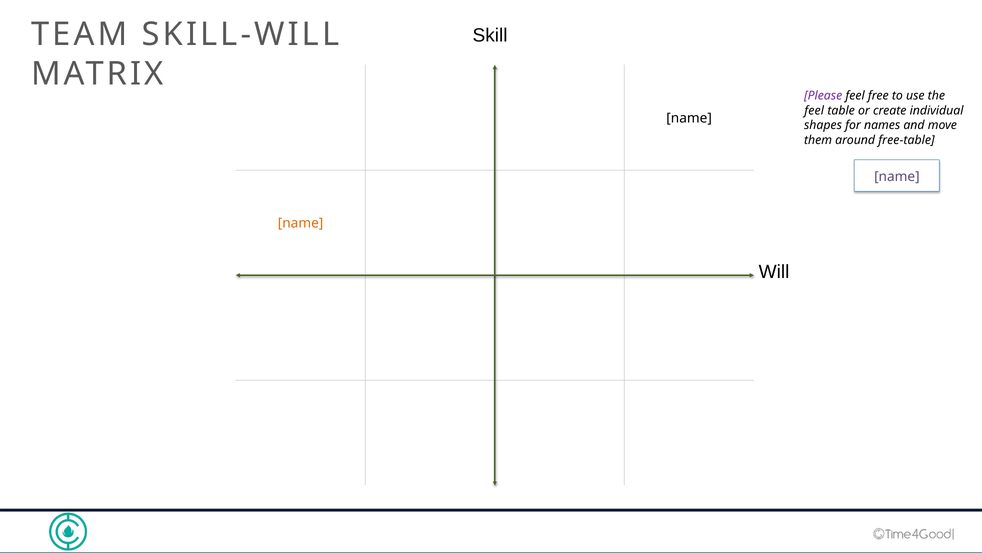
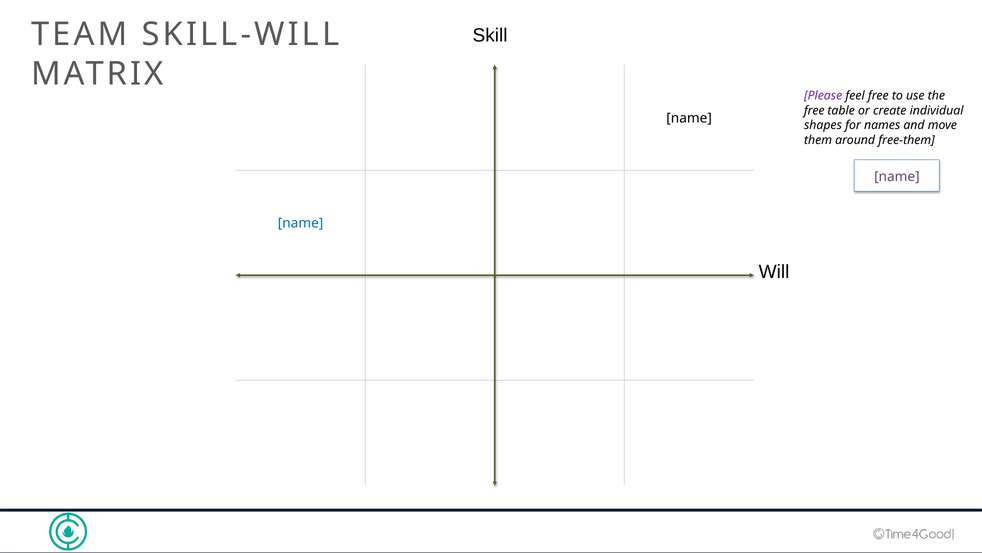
feel at (814, 110): feel -> free
free-table: free-table -> free-them
name at (301, 223) colour: orange -> blue
